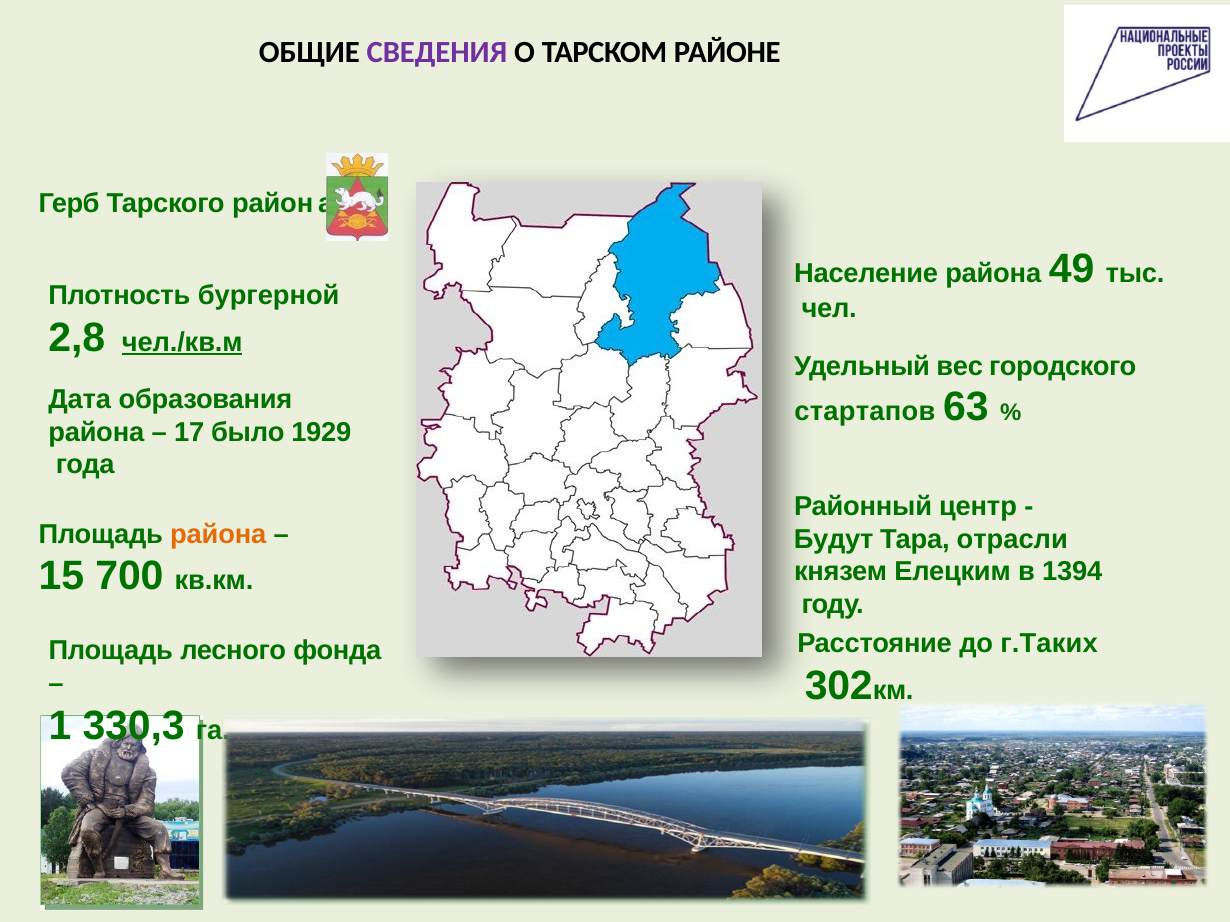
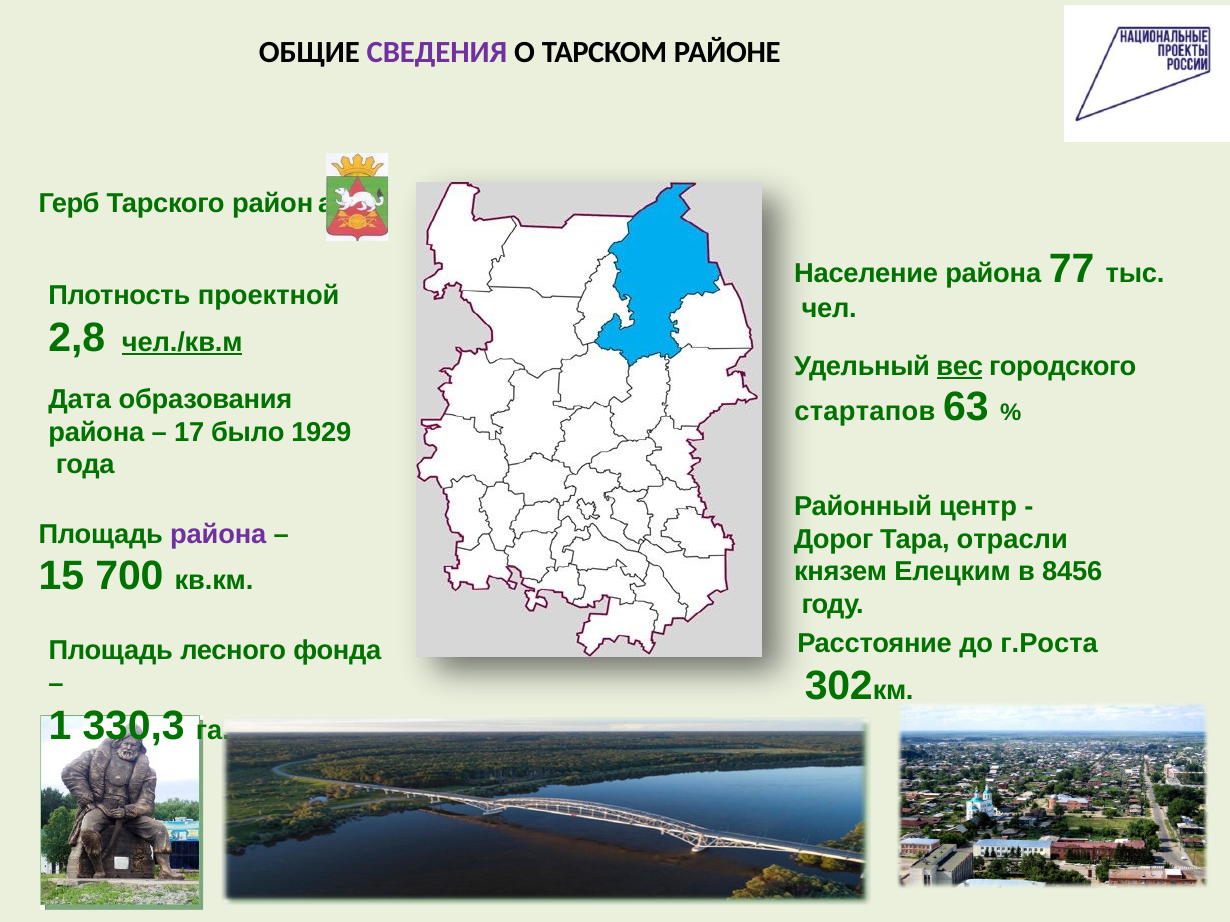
49: 49 -> 77
бургерной: бургерной -> проектной
вес underline: none -> present
района at (218, 534) colour: orange -> purple
Будут: Будут -> Дорог
1394: 1394 -> 8456
г.Таких: г.Таких -> г.Роста
